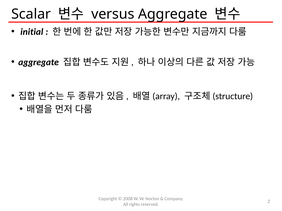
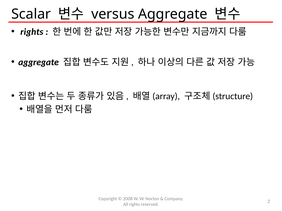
initial at (32, 32): initial -> rights
